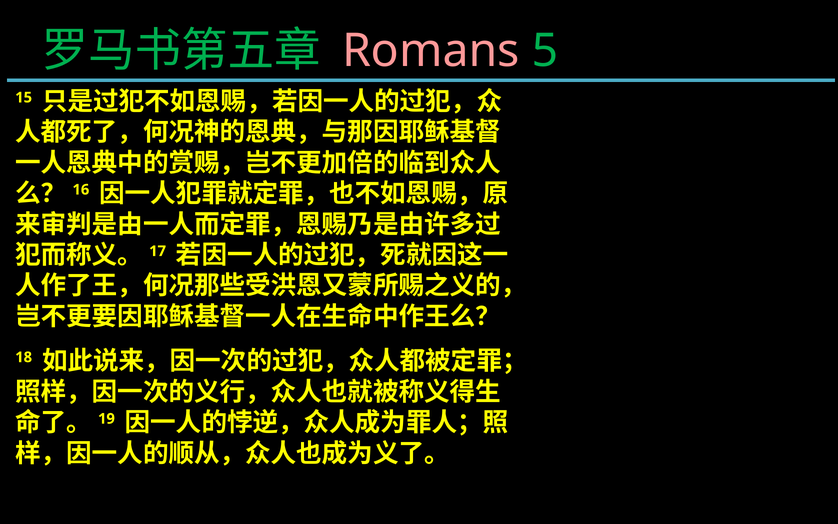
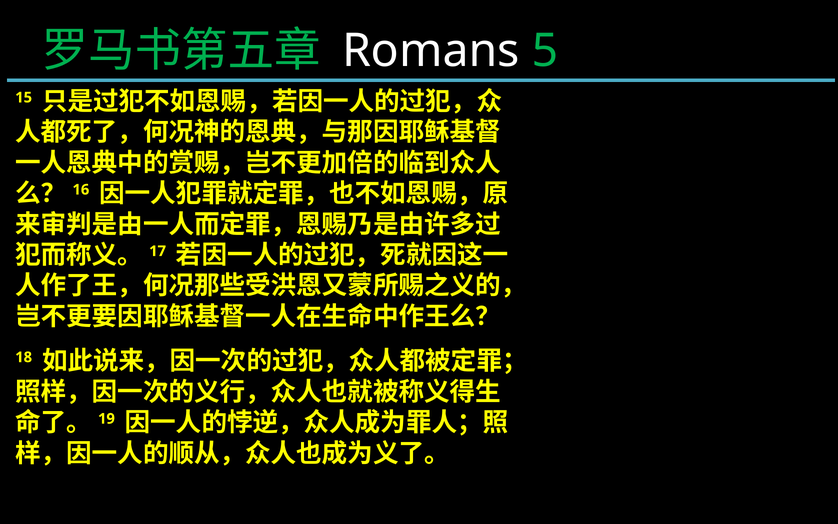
Romans colour: pink -> white
